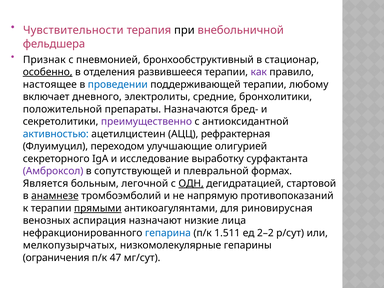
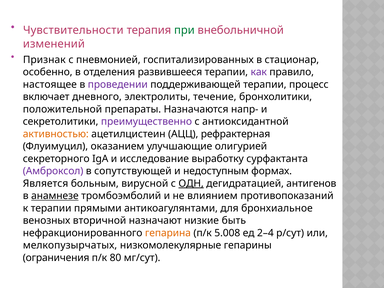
при colour: black -> green
фельдшера: фельдшера -> изменений
бронхообструктивный: бронхообструктивный -> госпитализированных
особенно underline: present -> none
проведении colour: blue -> purple
любому: любому -> процесс
средние: средние -> течение
бред-: бред- -> напр-
активностью colour: blue -> orange
переходом: переходом -> оказанием
плевральной: плевральной -> недоступным
легочной: легочной -> вирусной
стартовой: стартовой -> антигенов
напрямую: напрямую -> влиянием
прямыми underline: present -> none
риновирусная: риновирусная -> бронхиальное
аспирация: аспирация -> вторичной
лица: лица -> быть
гепарина colour: blue -> orange
1.511: 1.511 -> 5.008
2–2: 2–2 -> 2–4
47: 47 -> 80
